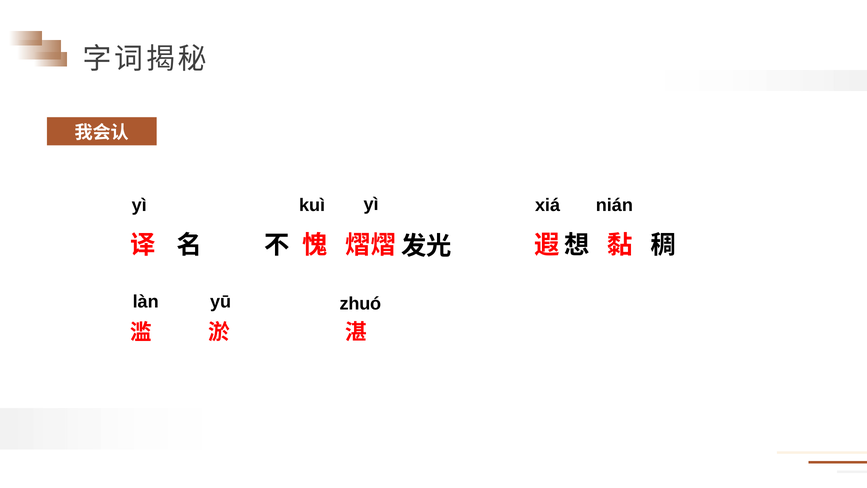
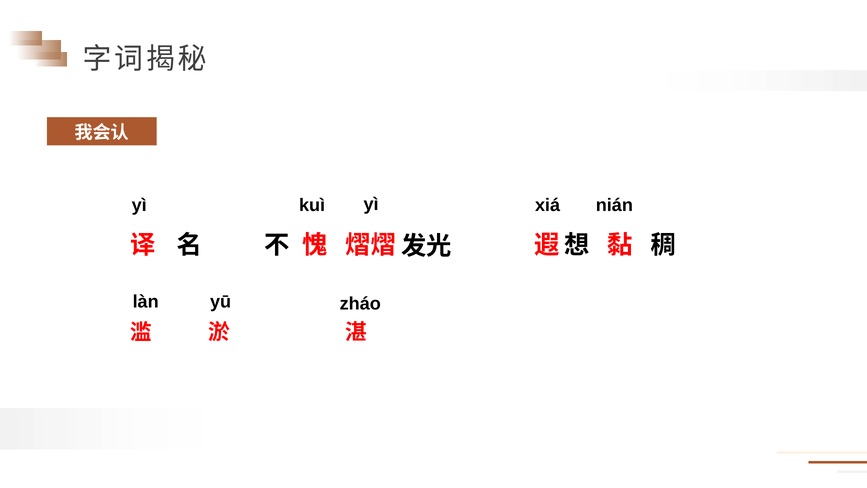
zhuó: zhuó -> zháo
